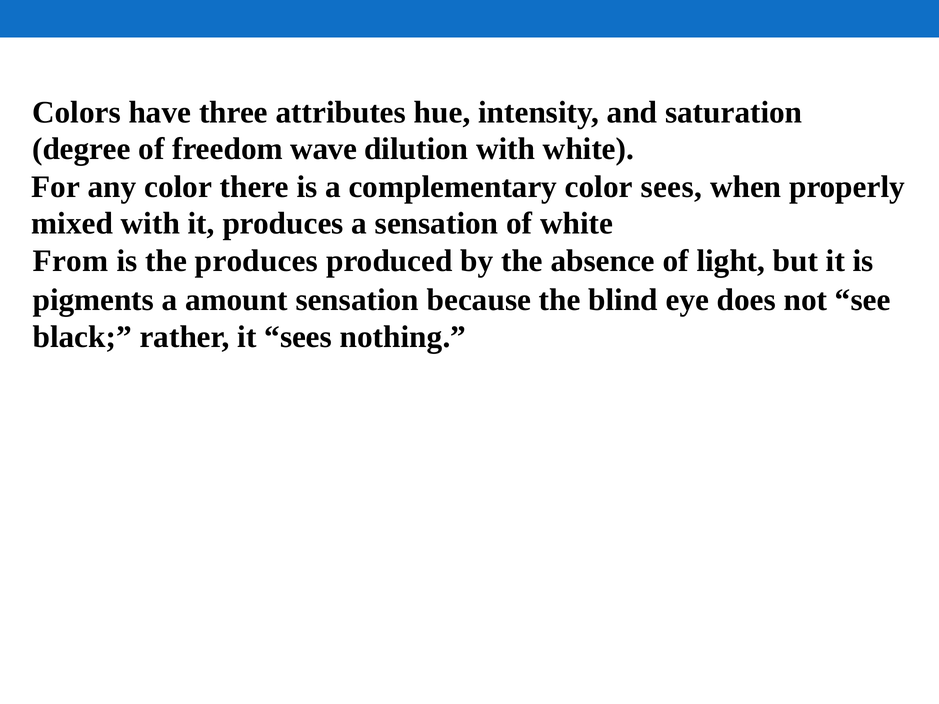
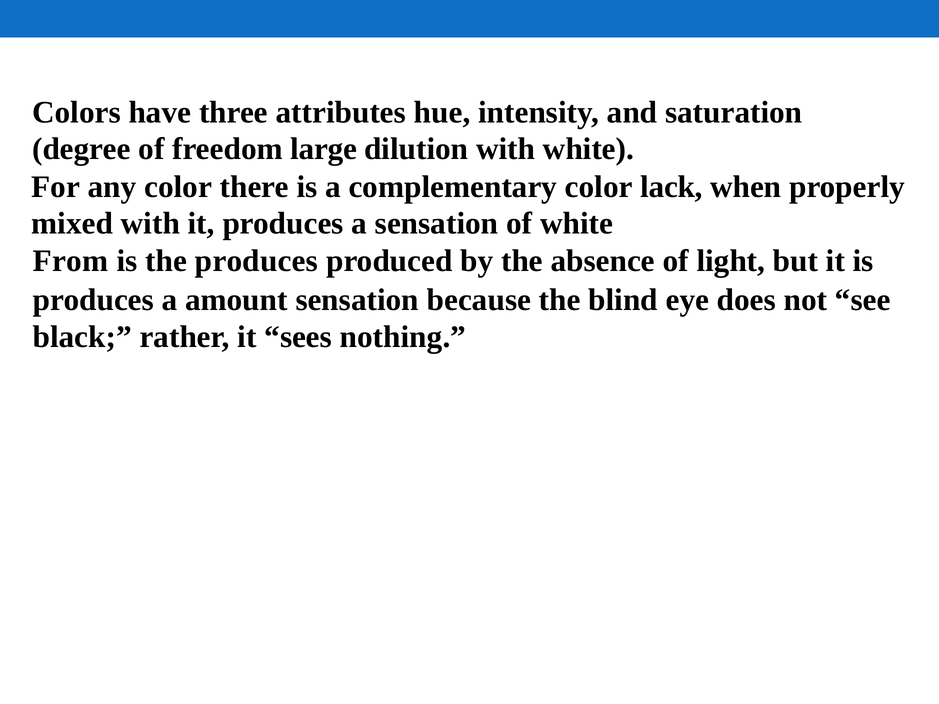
wave: wave -> large
color sees: sees -> lack
pigments at (93, 300): pigments -> produces
